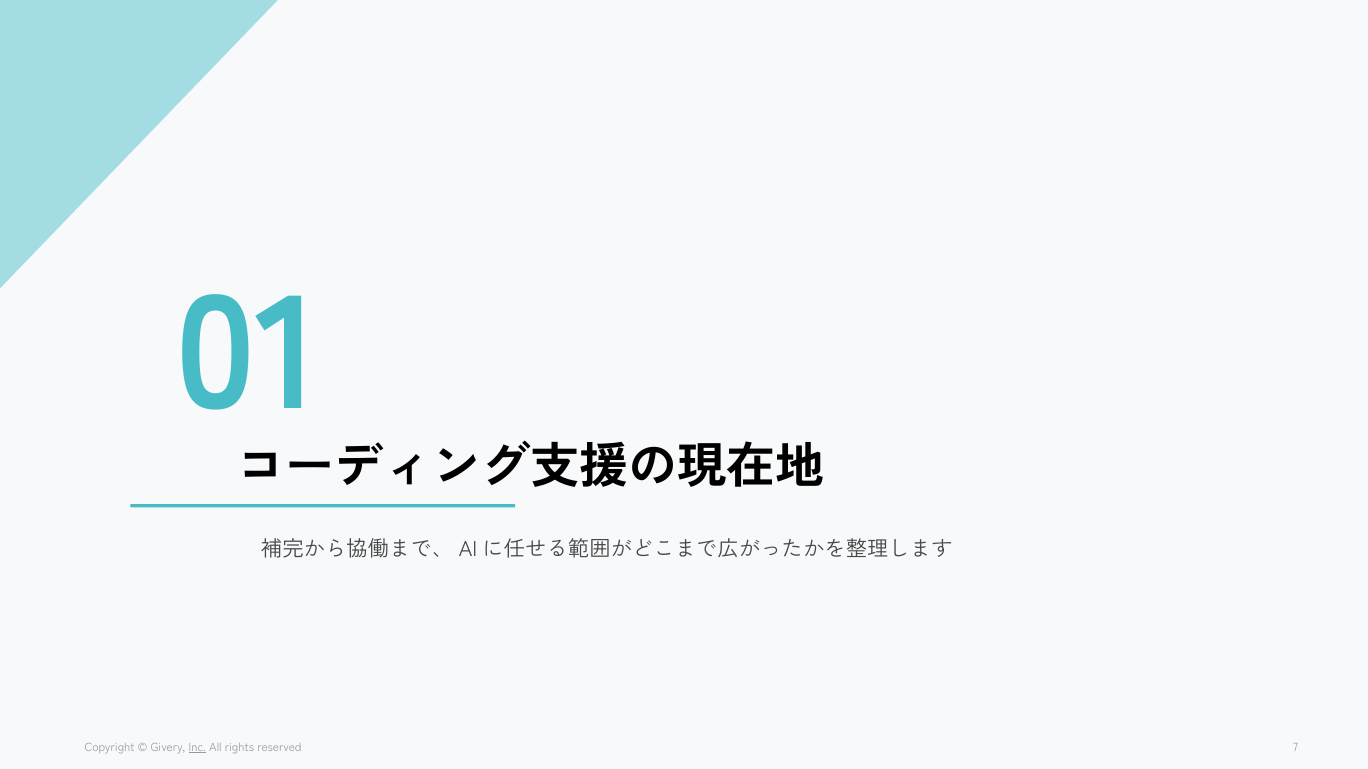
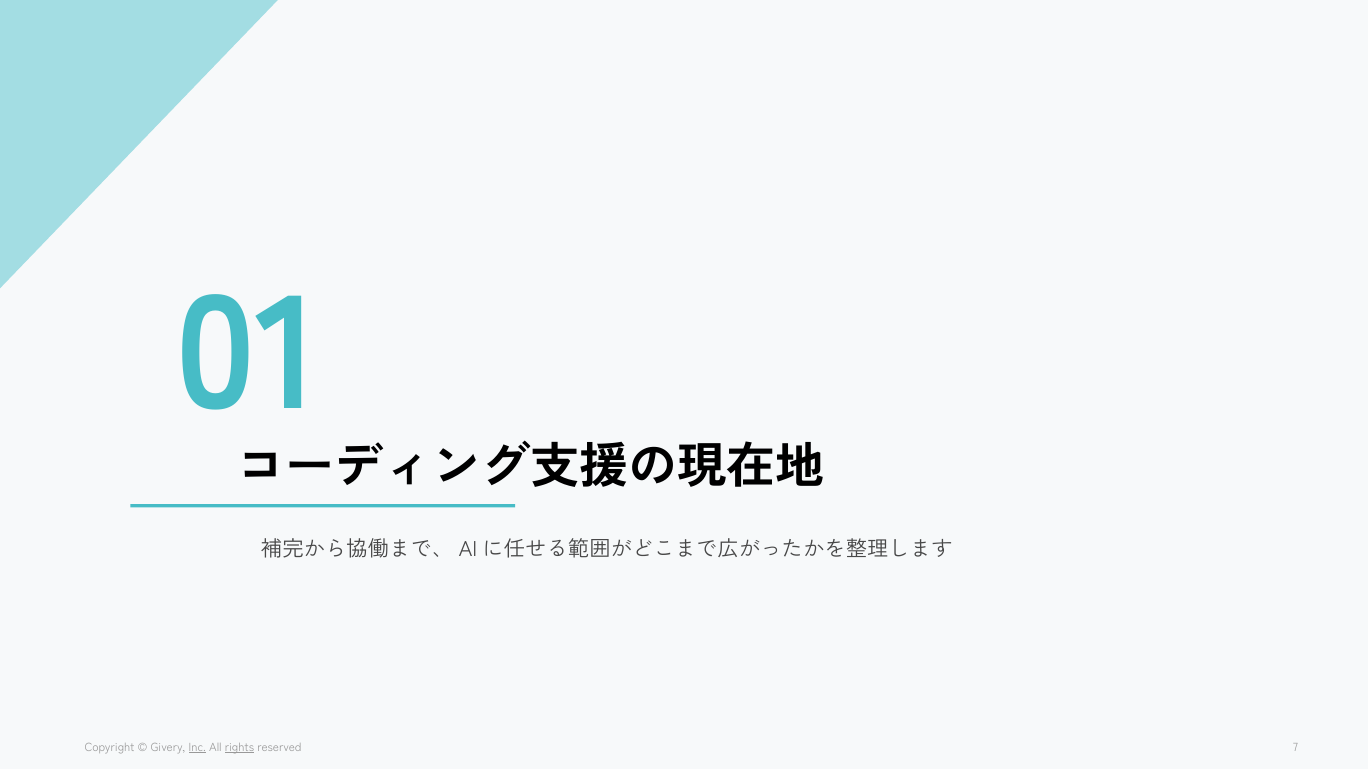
rights underline: none -> present
